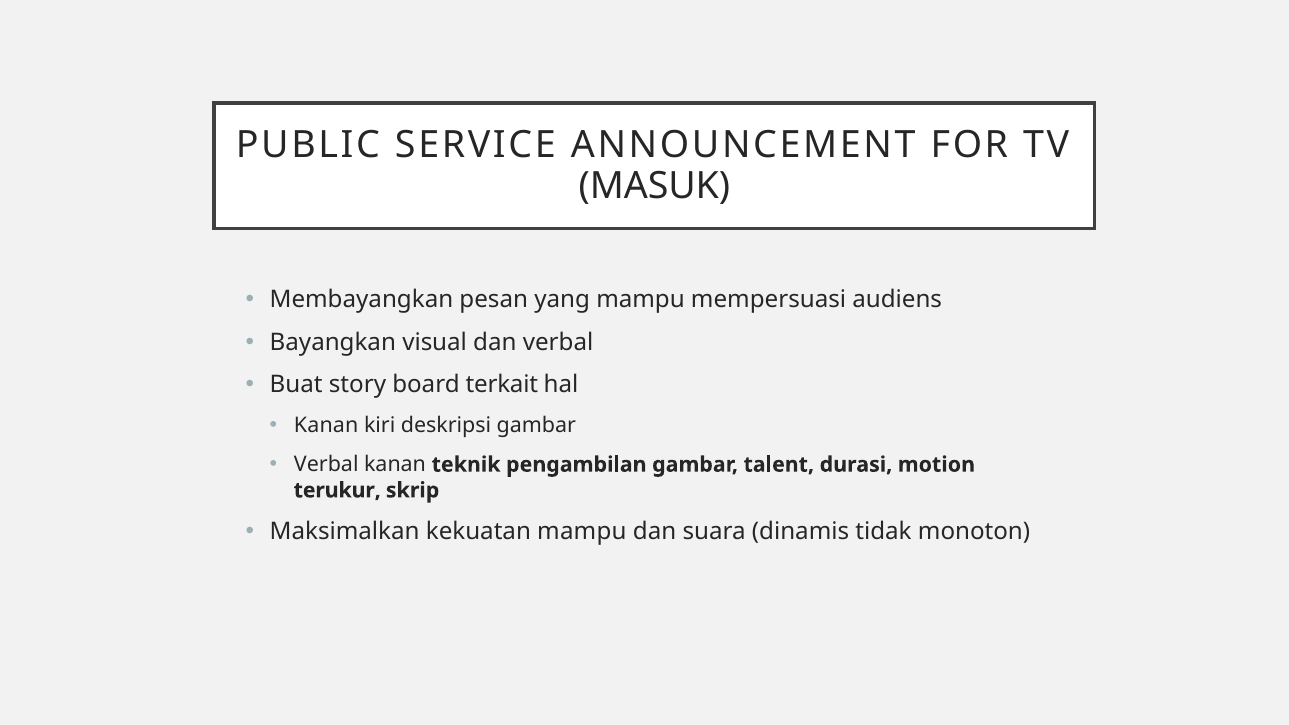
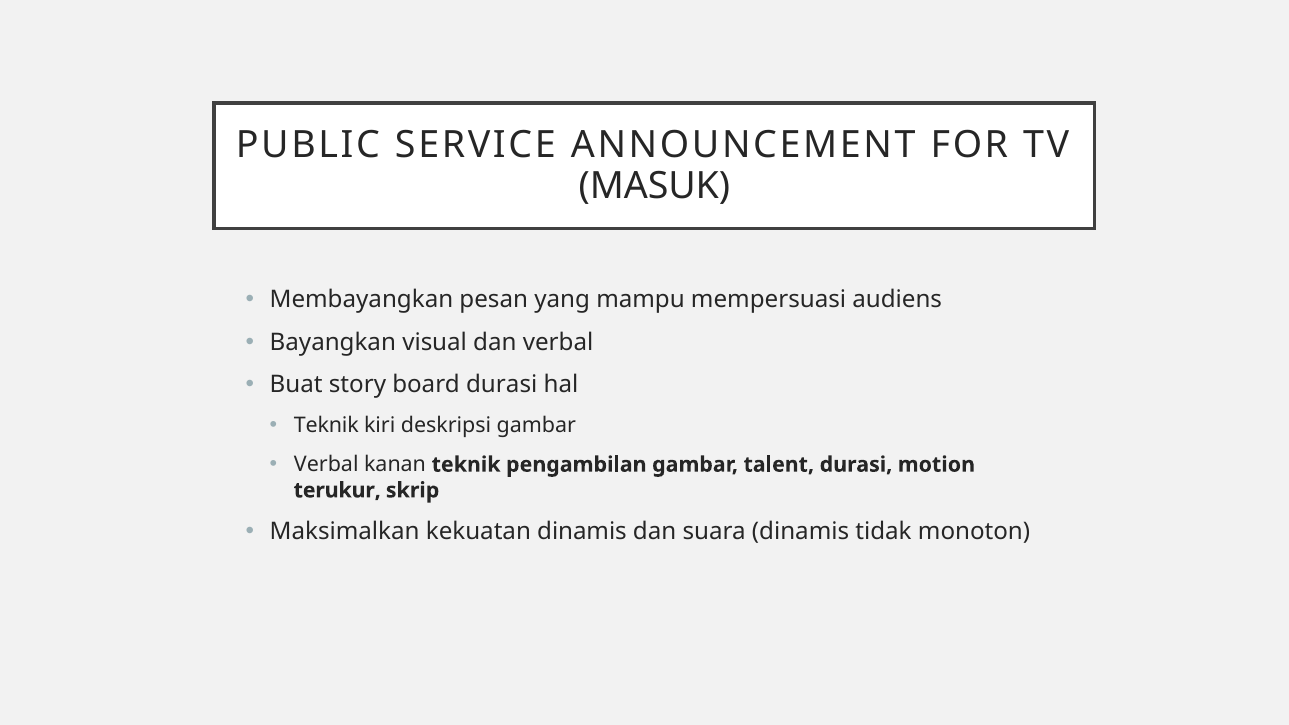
board terkait: terkait -> durasi
Kanan at (326, 425): Kanan -> Teknik
kekuatan mampu: mampu -> dinamis
